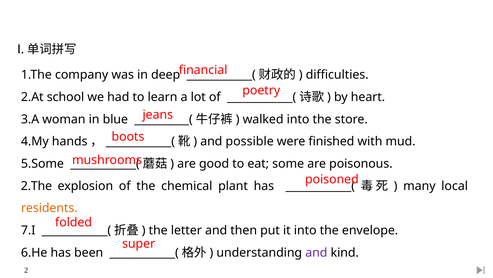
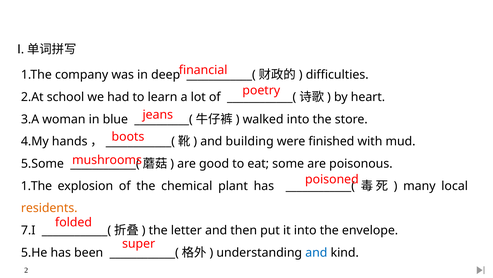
possible: possible -> building
2.The at (36, 186): 2.The -> 1.The
6.He: 6.He -> 5.He
and at (316, 252) colour: purple -> blue
